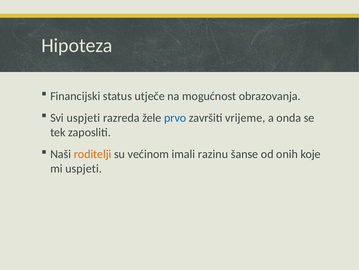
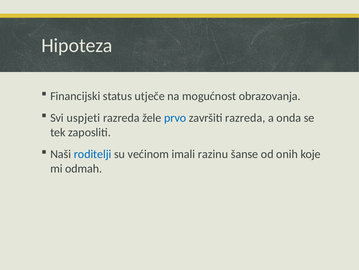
završiti vrijeme: vrijeme -> razreda
roditelji colour: orange -> blue
mi uspjeti: uspjeti -> odmah
